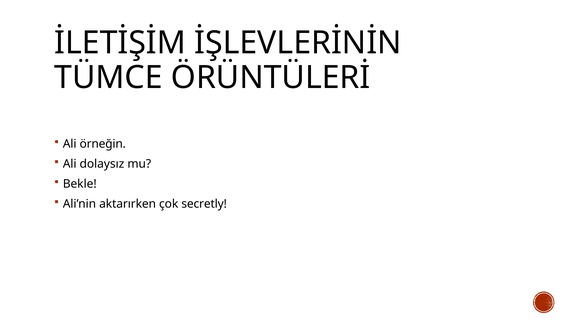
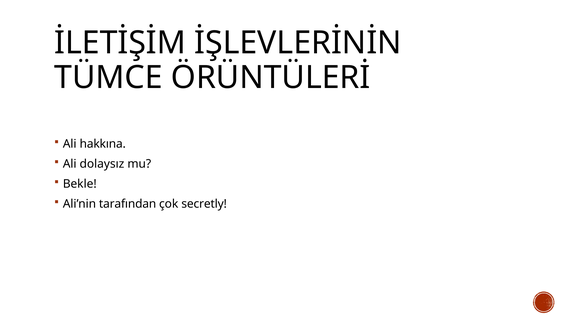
örneğin: örneğin -> hakkına
aktarırken: aktarırken -> tarafından
